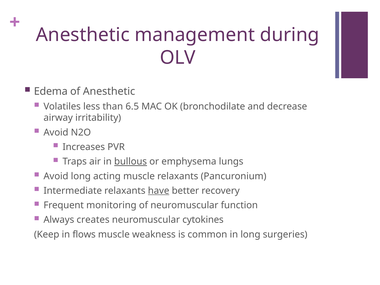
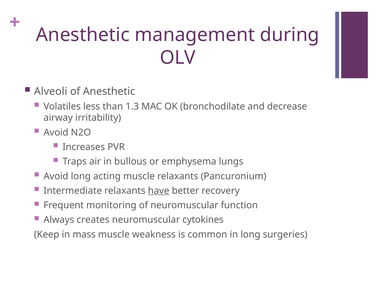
Edema: Edema -> Alveoli
6.5: 6.5 -> 1.3
bullous underline: present -> none
flows: flows -> mass
